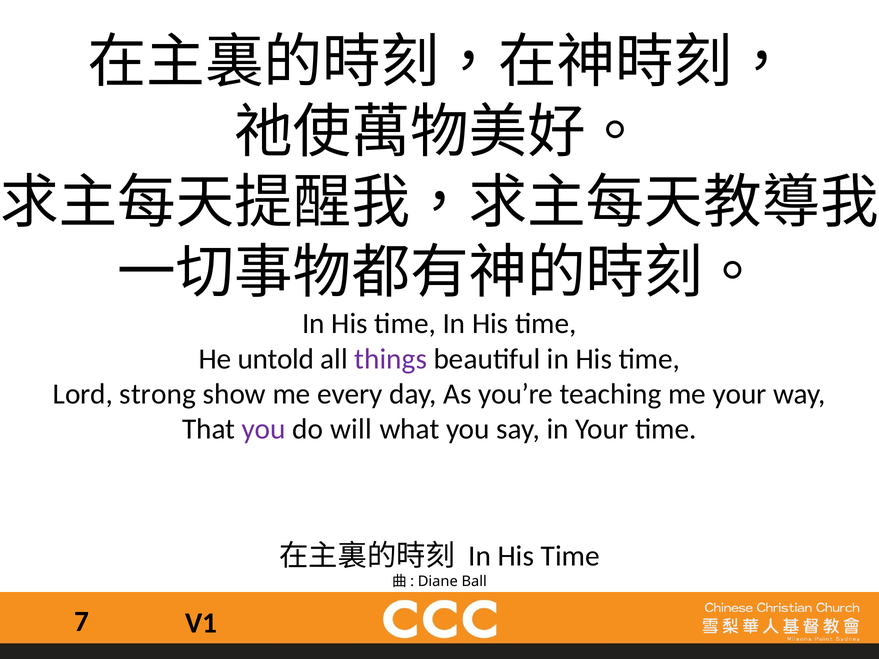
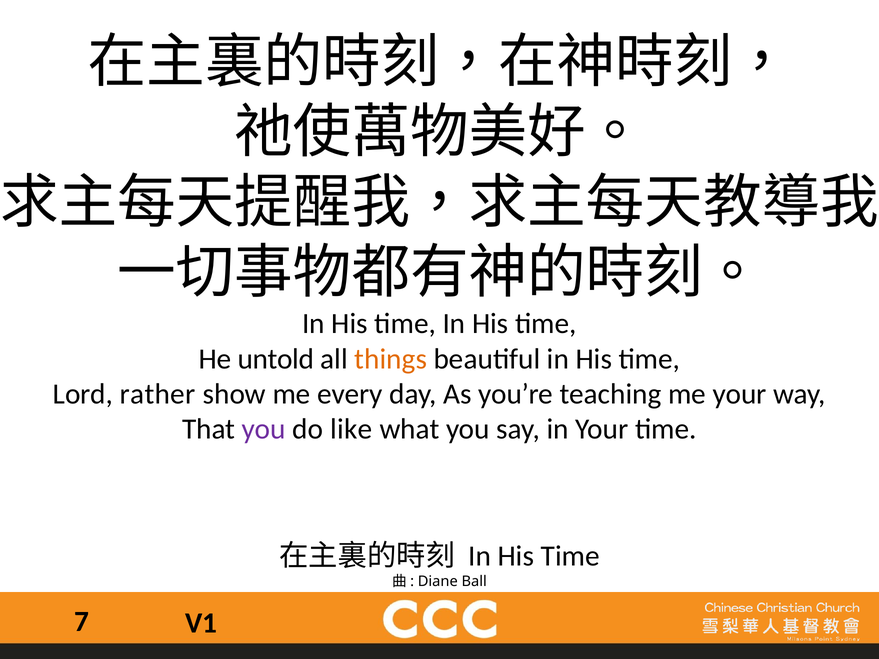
things colour: purple -> orange
strong: strong -> rather
will: will -> like
